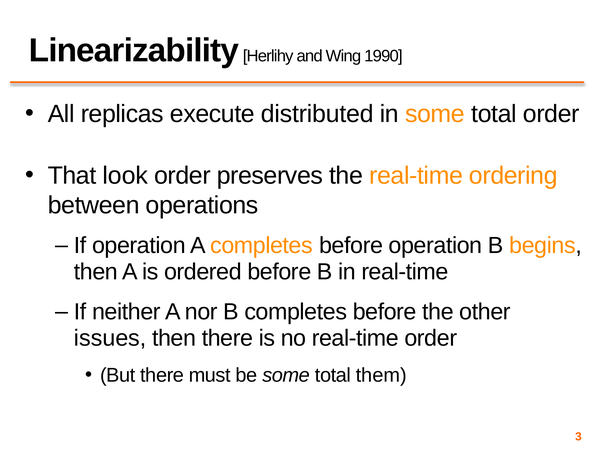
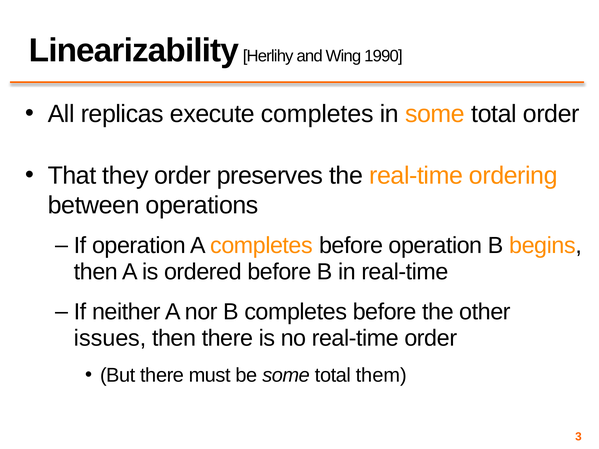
execute distributed: distributed -> completes
look: look -> they
